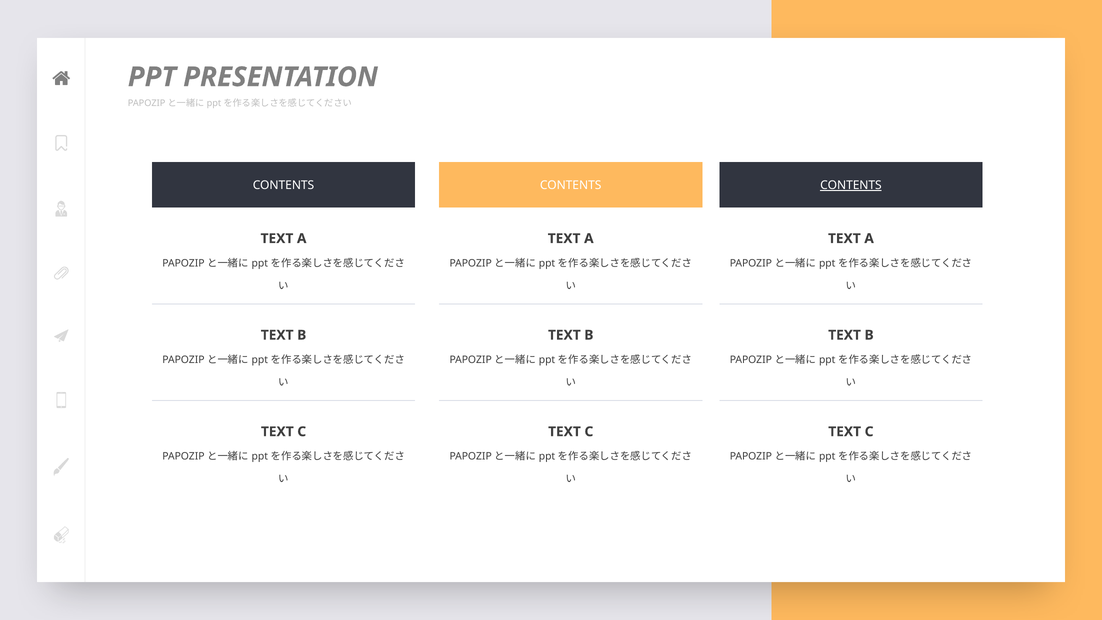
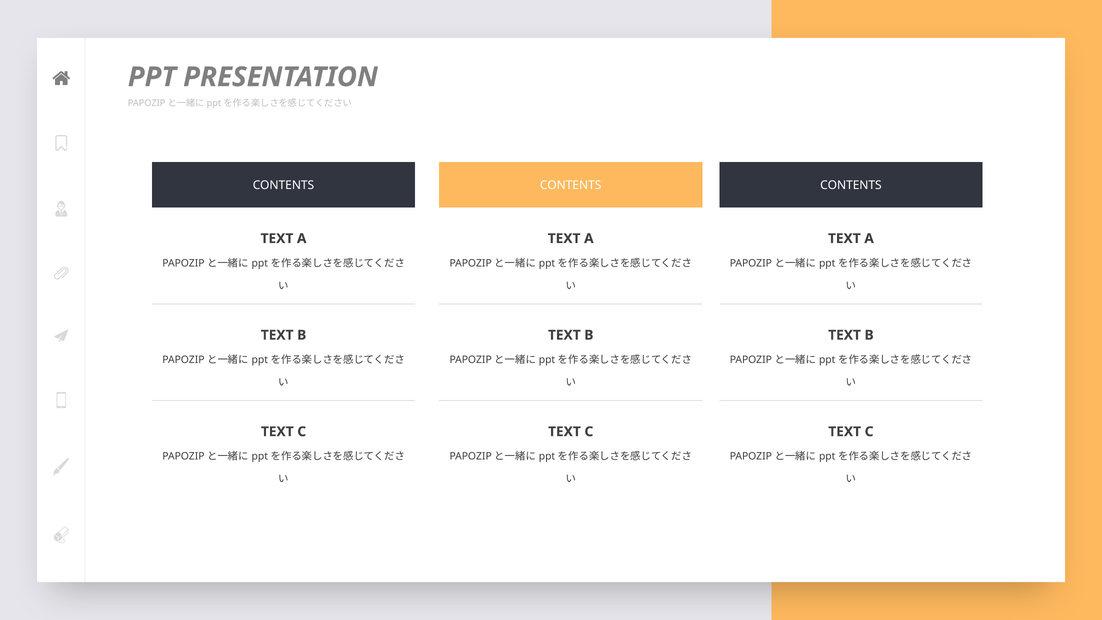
CONTENTS at (851, 185) underline: present -> none
